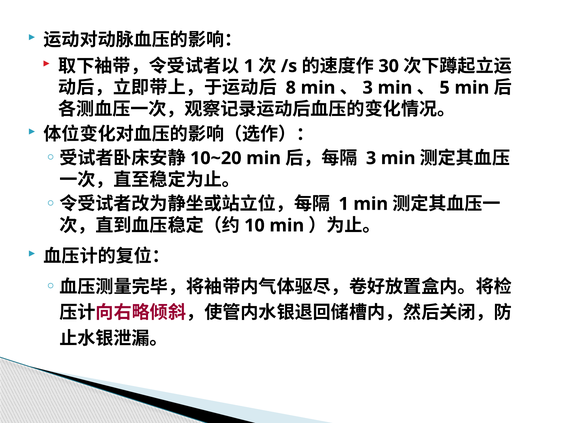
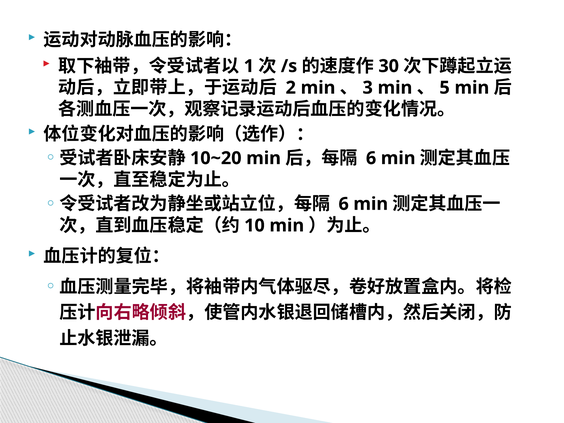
8: 8 -> 2
3 at (371, 158): 3 -> 6
1 at (344, 204): 1 -> 6
